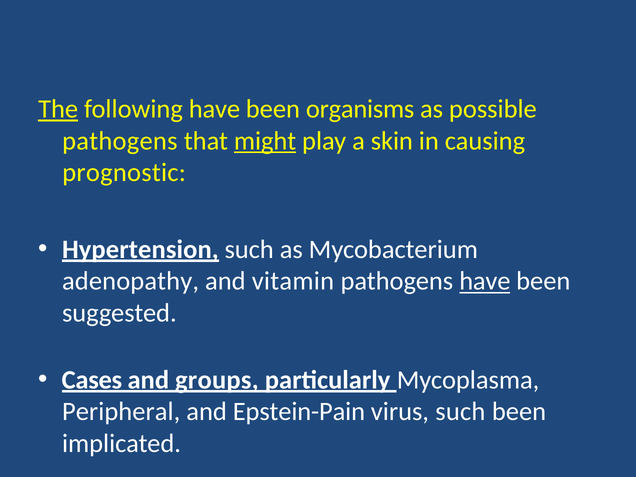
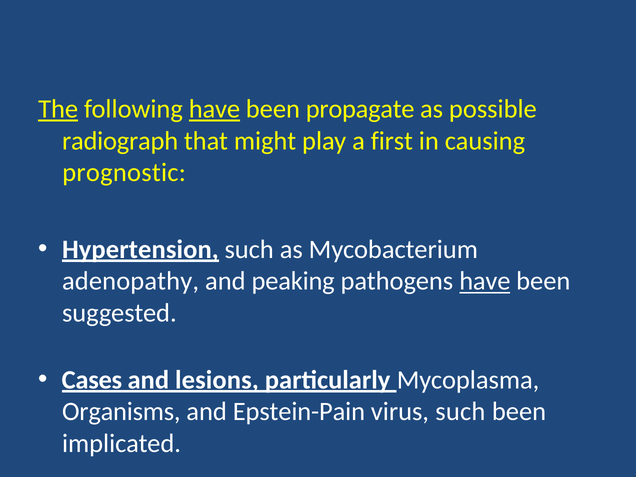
have at (214, 109) underline: none -> present
organisms: organisms -> propagate
pathogens at (120, 141): pathogens -> radiograph
might underline: present -> none
skin: skin -> first
vitamin: vitamin -> peaking
groups: groups -> lesions
Peripheral: Peripheral -> Organisms
